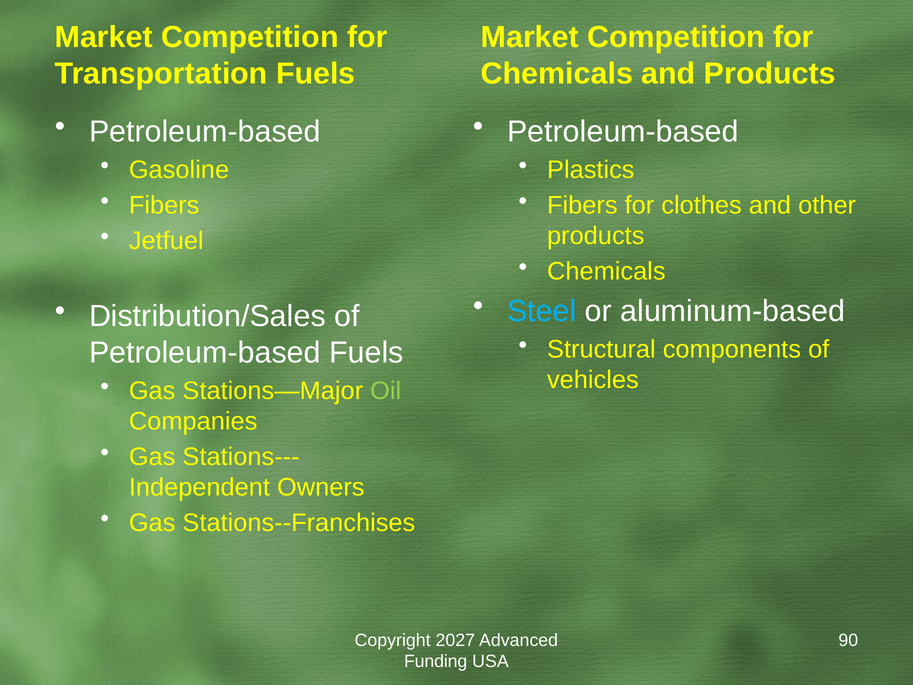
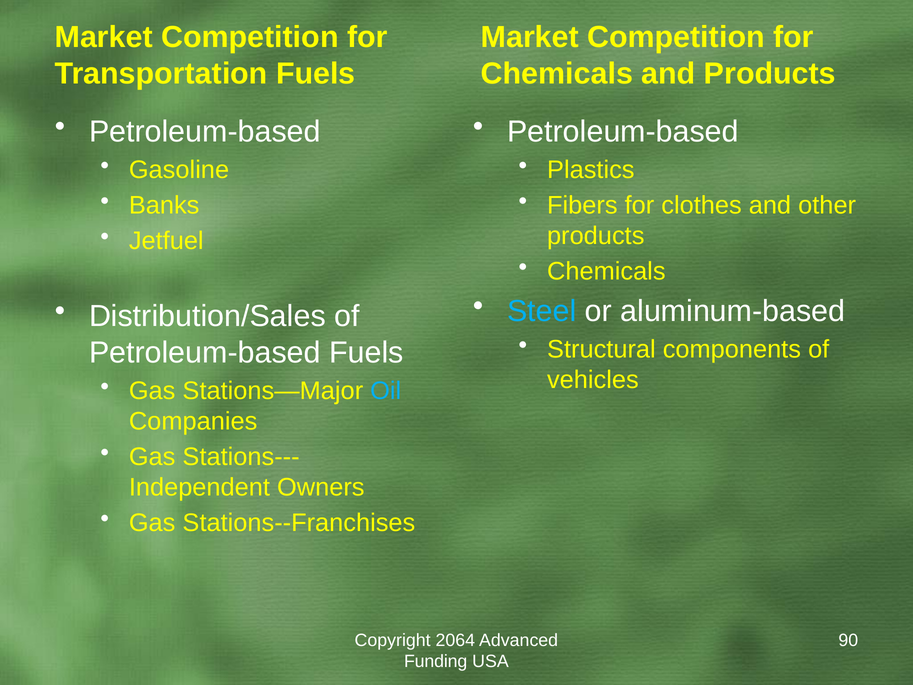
Fibers at (164, 205): Fibers -> Banks
Oil colour: light green -> light blue
2027: 2027 -> 2064
